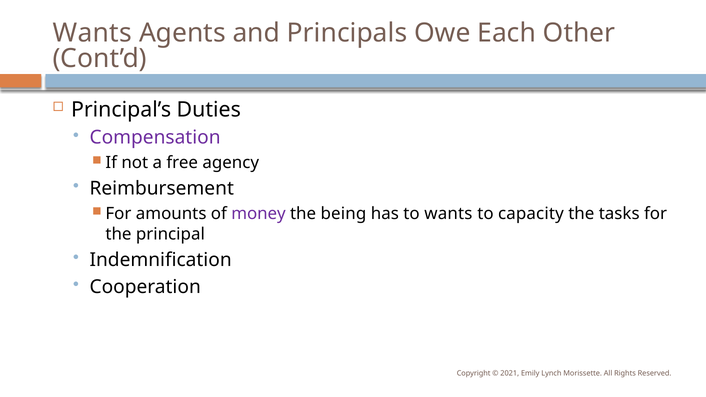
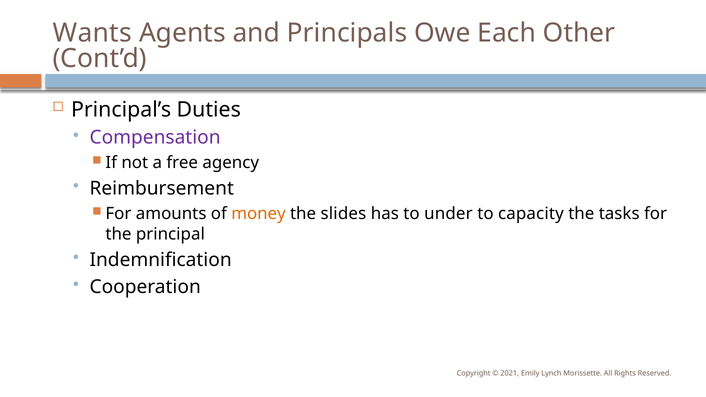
money colour: purple -> orange
being: being -> slides
to wants: wants -> under
